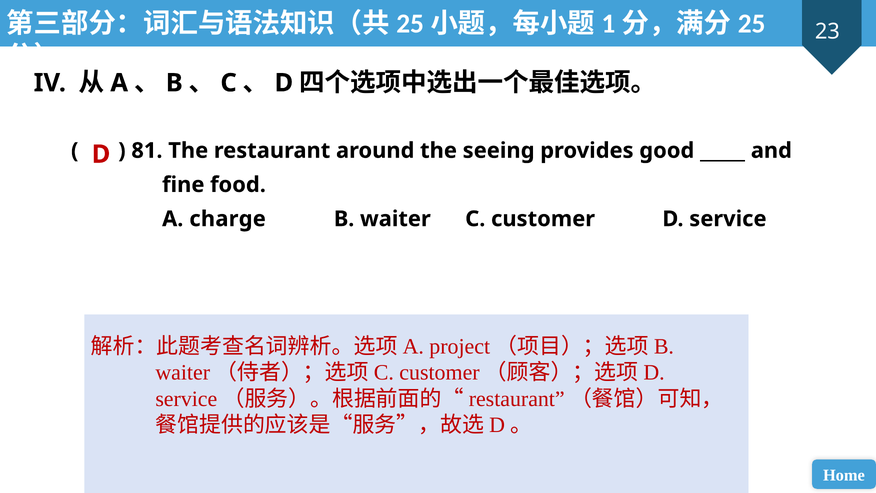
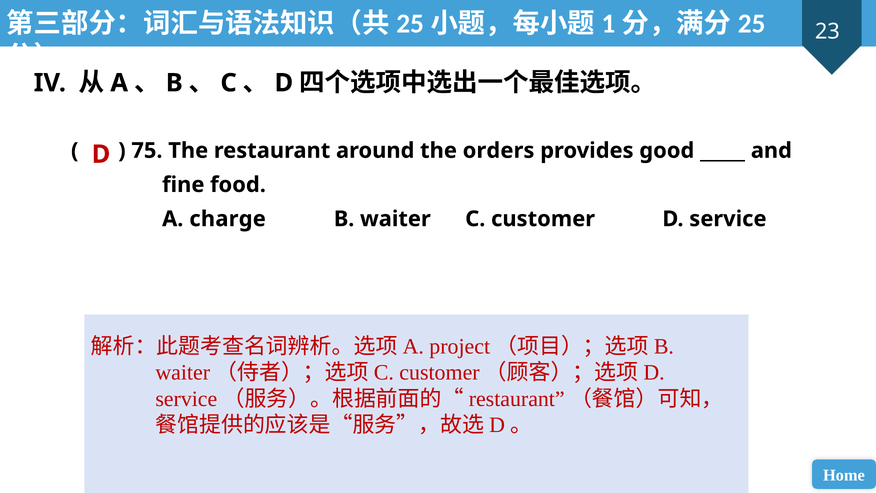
81: 81 -> 75
seeing: seeing -> orders
